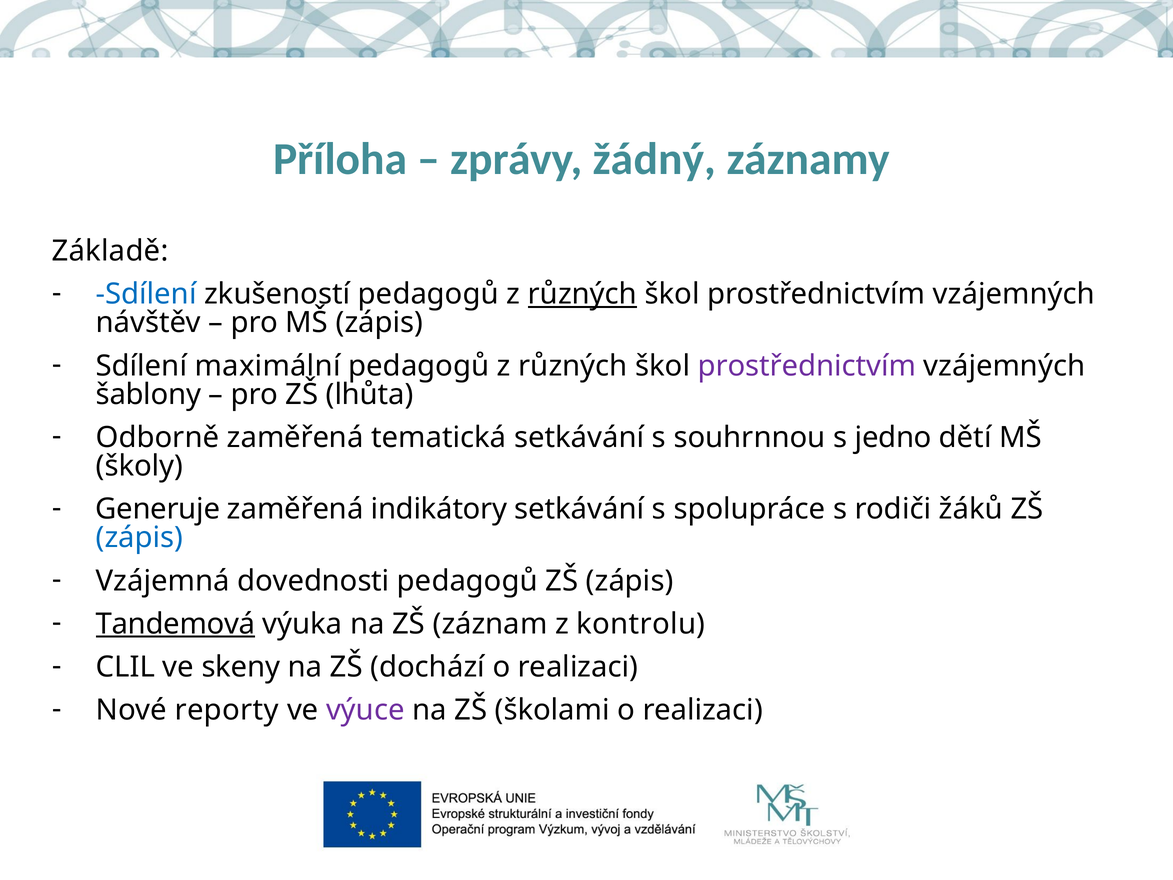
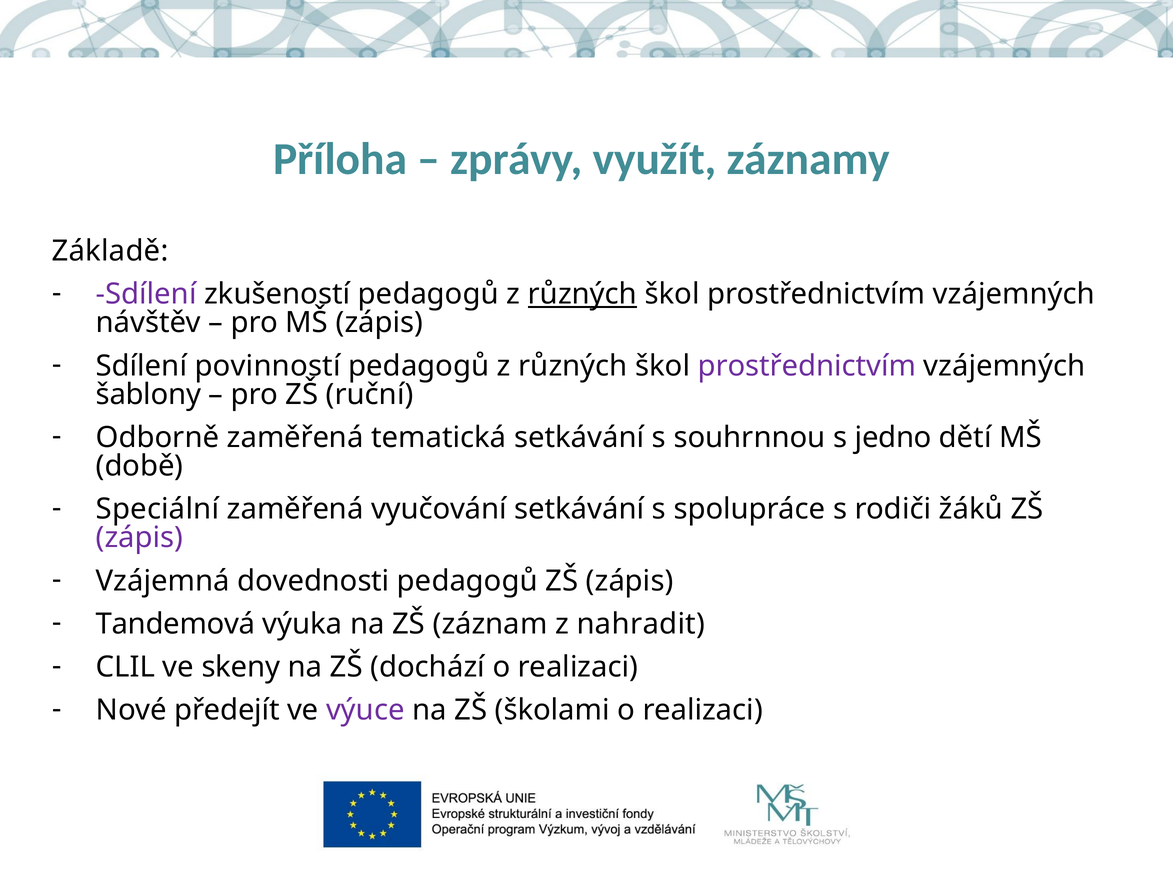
žádný: žádný -> využít
Sdílení at (146, 294) colour: blue -> purple
maximální: maximální -> povinností
lhůta: lhůta -> ruční
školy: školy -> době
Generuje: Generuje -> Speciální
indikátory: indikátory -> vyučování
zápis at (140, 538) colour: blue -> purple
Tandemová underline: present -> none
kontrolu: kontrolu -> nahradit
reporty: reporty -> předejít
